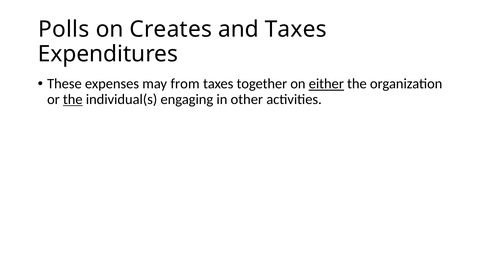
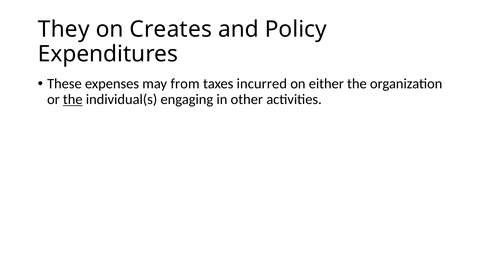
Polls: Polls -> They
and Taxes: Taxes -> Policy
together: together -> incurred
either underline: present -> none
